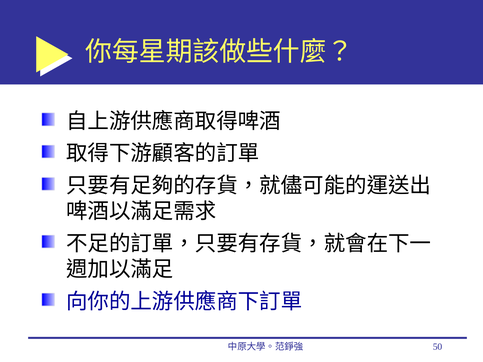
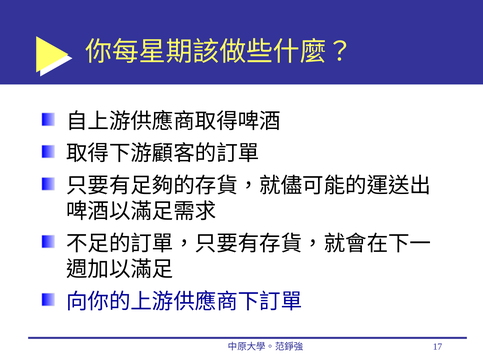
50: 50 -> 17
